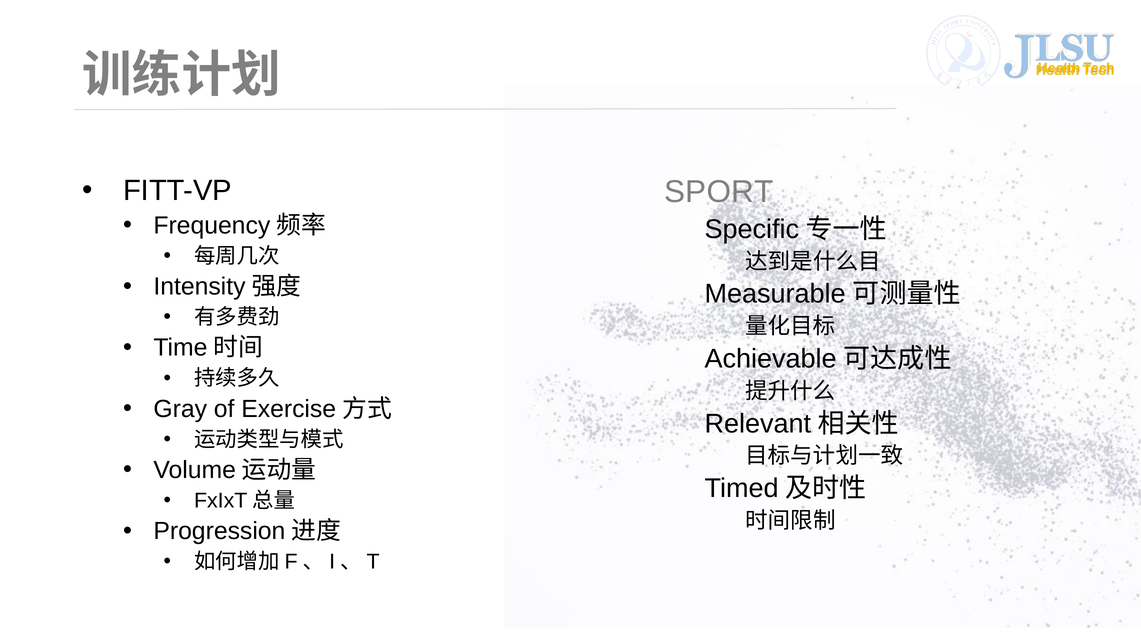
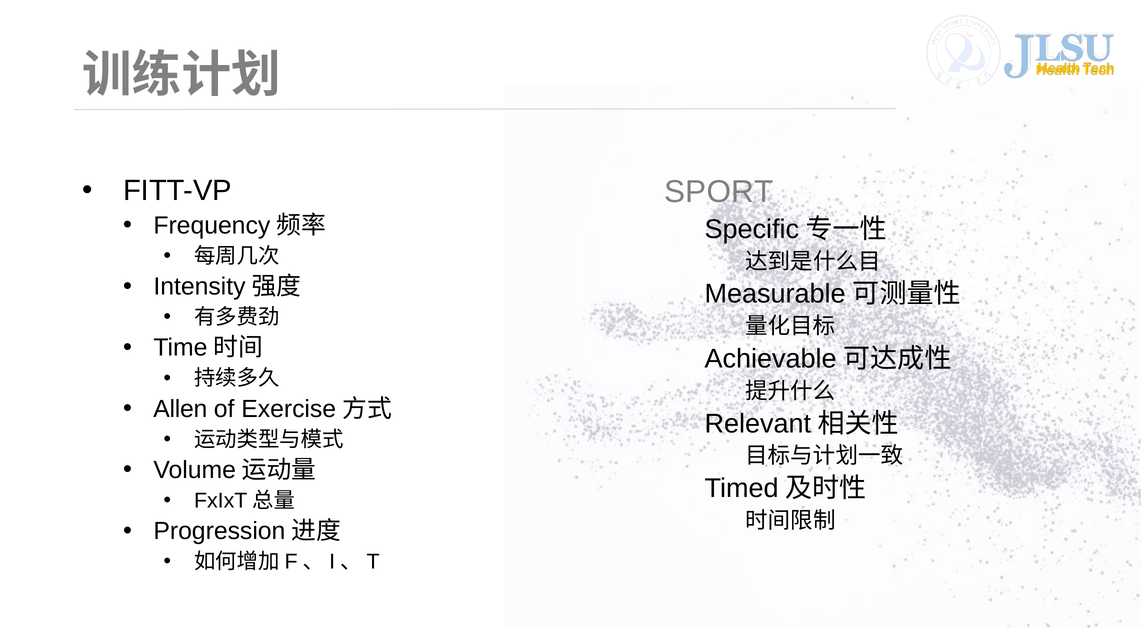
Gray: Gray -> Allen
